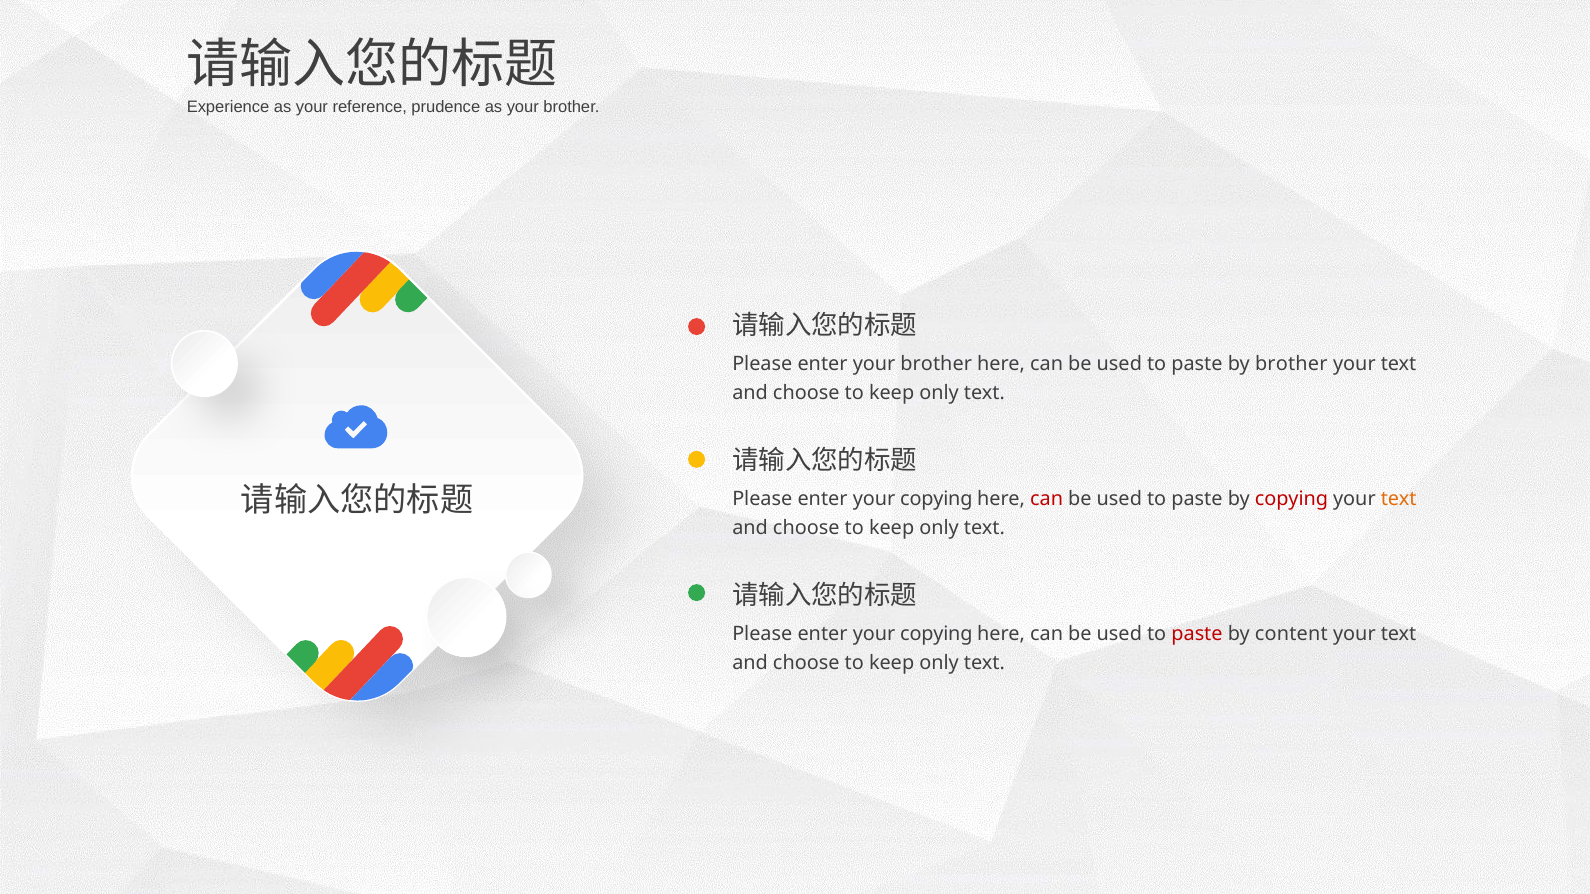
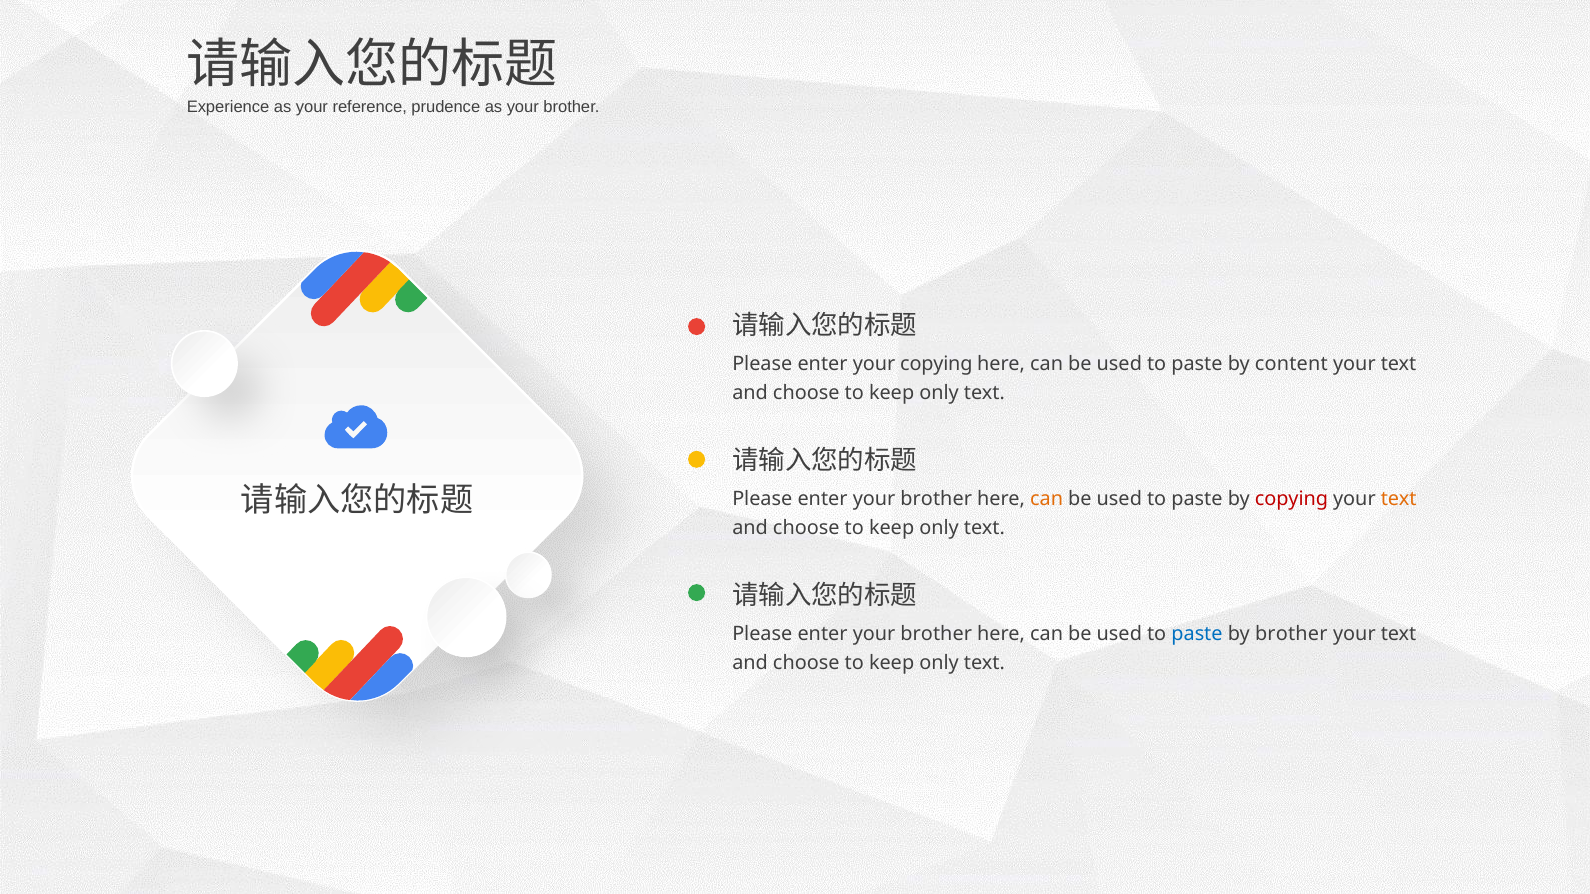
enter your brother: brother -> copying
by brother: brother -> content
copying at (936, 499): copying -> brother
can at (1047, 499) colour: red -> orange
copying at (936, 634): copying -> brother
paste at (1197, 634) colour: red -> blue
by content: content -> brother
